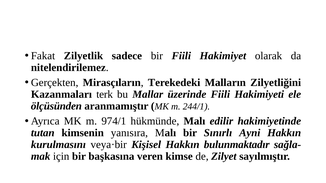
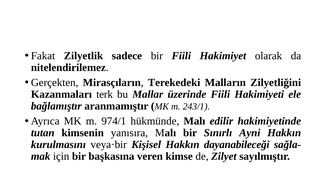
ölçüsünden: ölçüsünden -> bağlamıştır
244/1: 244/1 -> 243/1
bulunmaktadır: bulunmaktadır -> dayanabileceği
